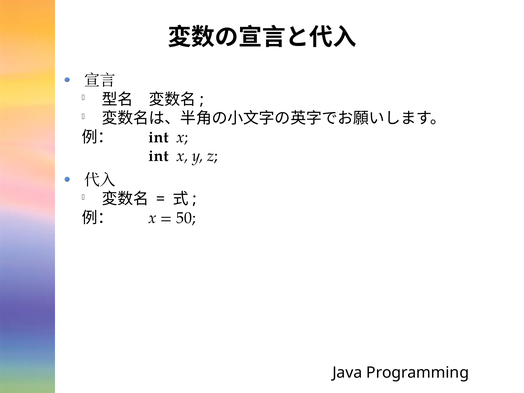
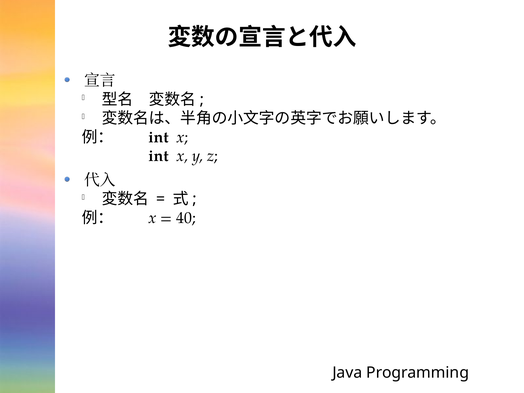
50: 50 -> 40
